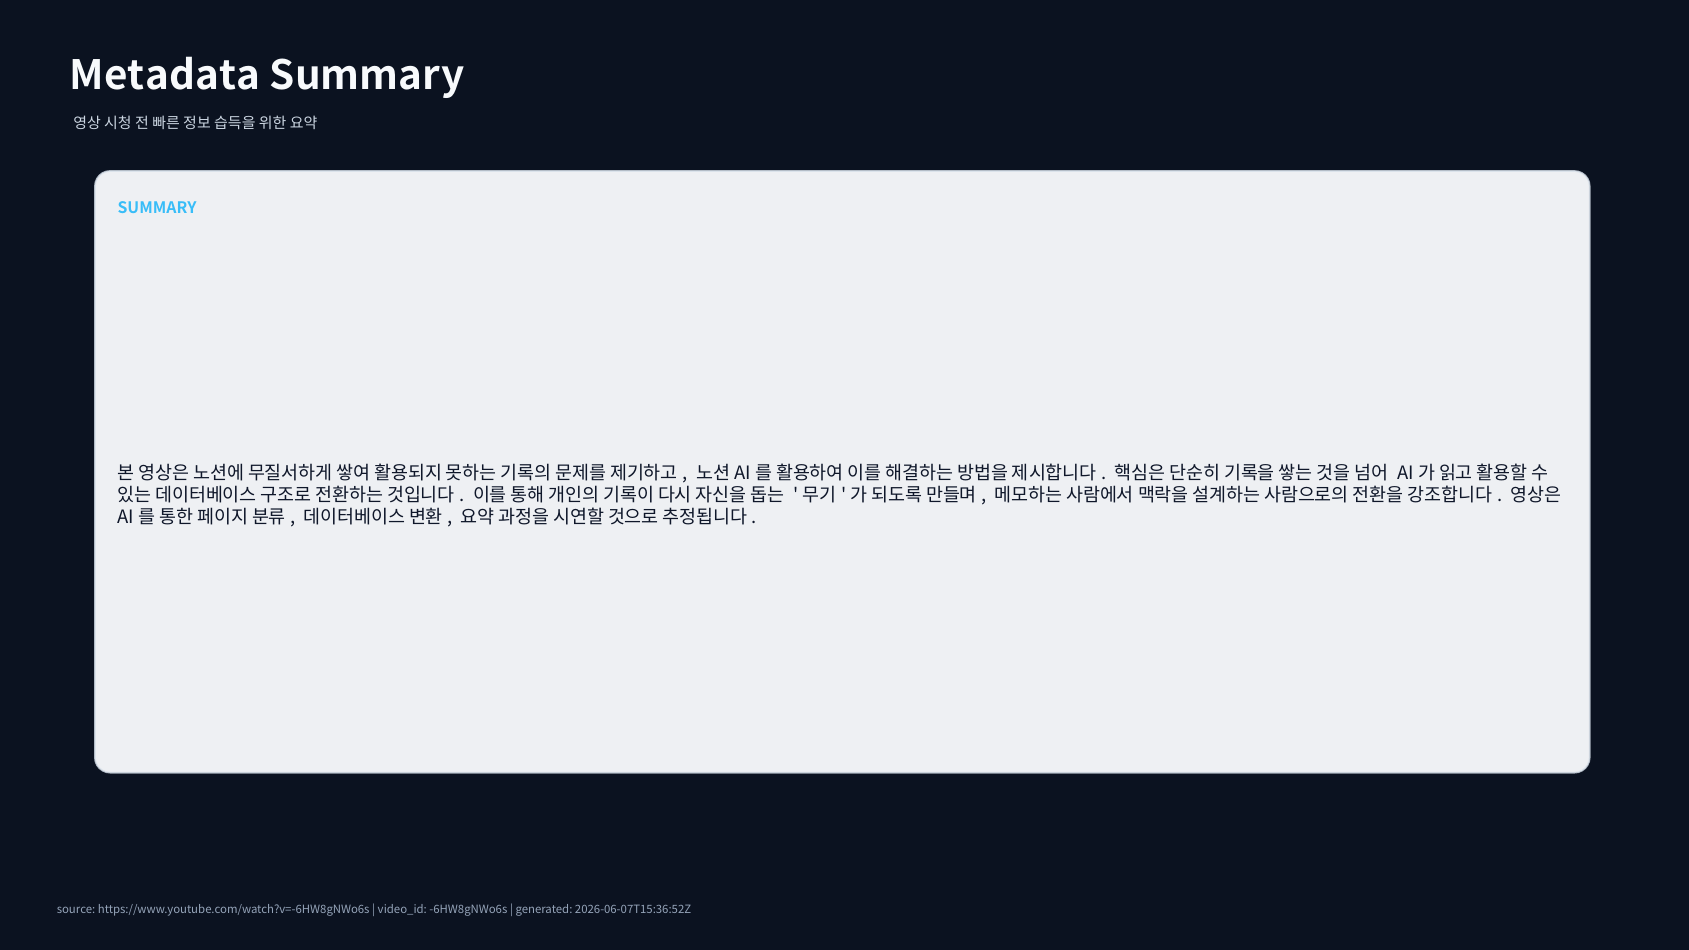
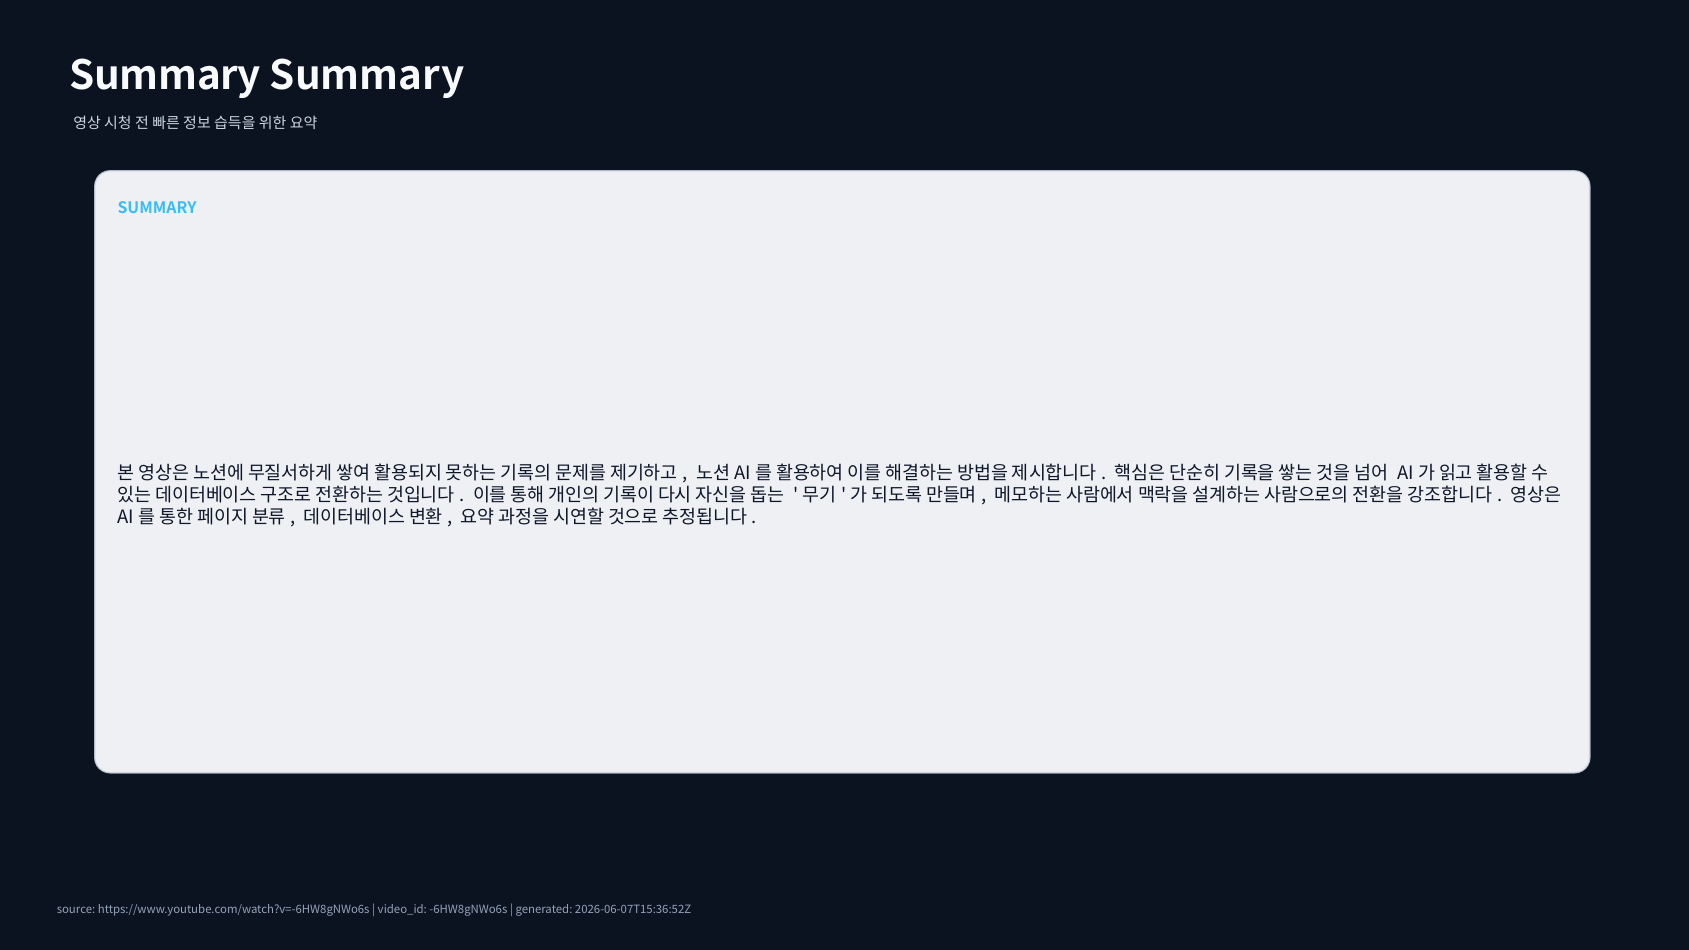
Metadata at (165, 76): Metadata -> Summary
